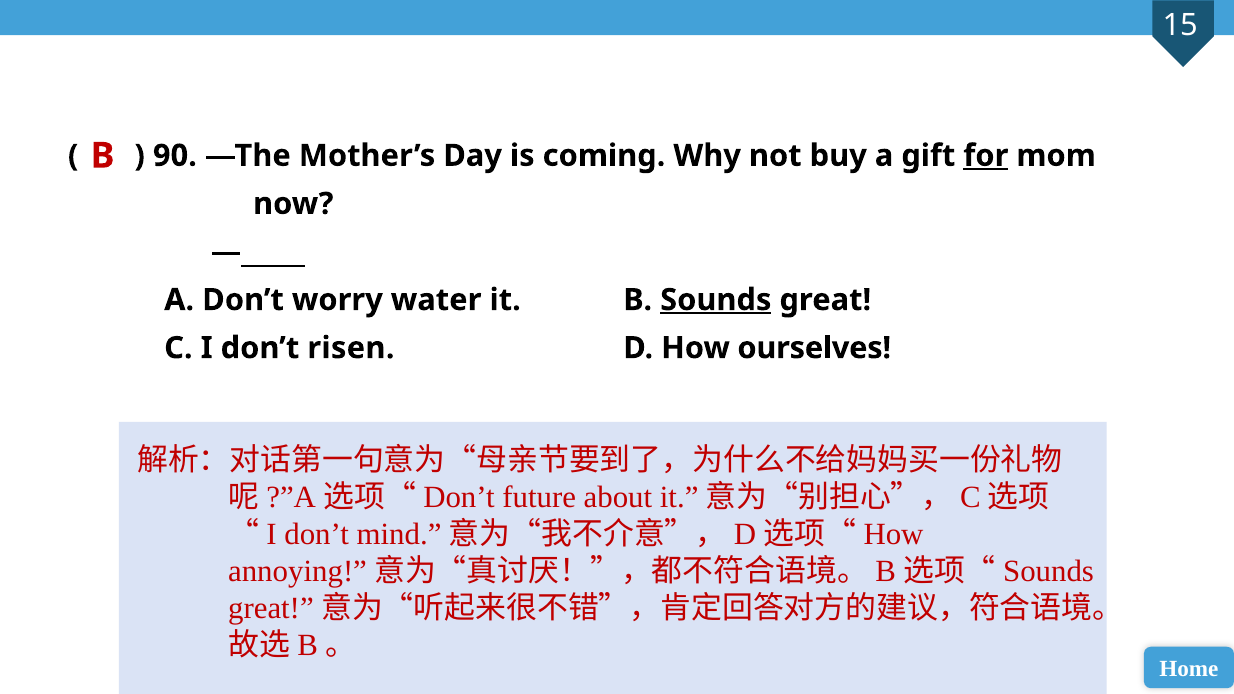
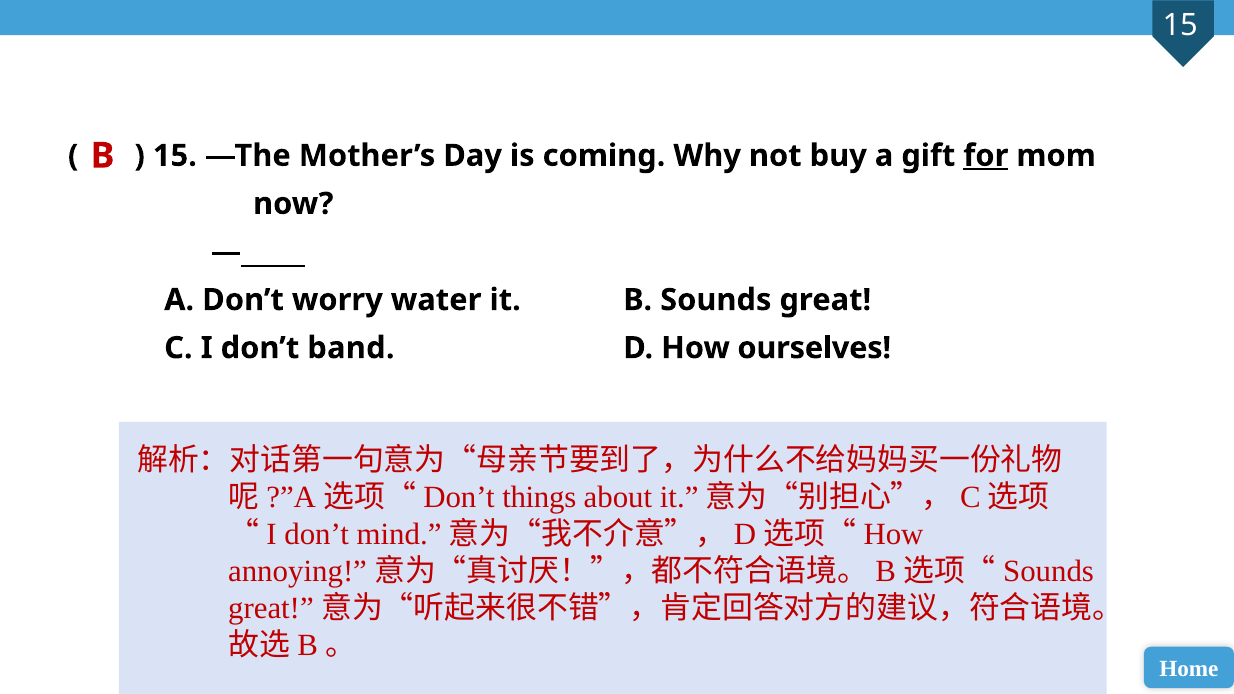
90 at (175, 156): 90 -> 15
Sounds underline: present -> none
risen: risen -> band
future: future -> things
